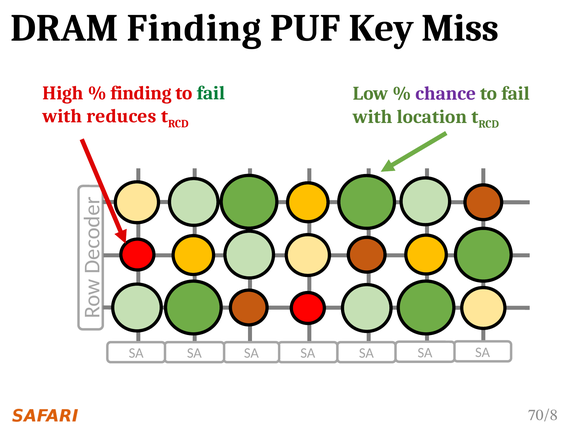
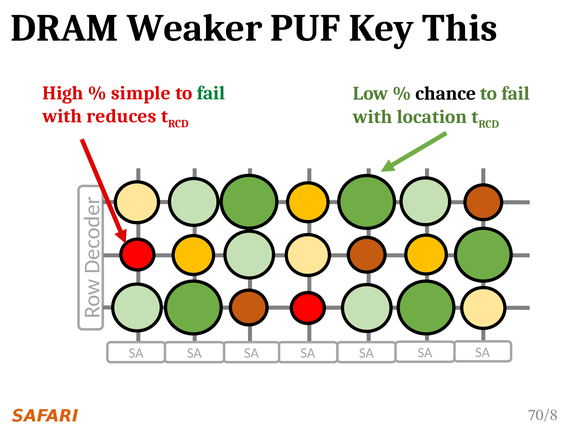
DRAM Finding: Finding -> Weaker
Miss: Miss -> This
finding at (141, 93): finding -> simple
chance colour: purple -> black
